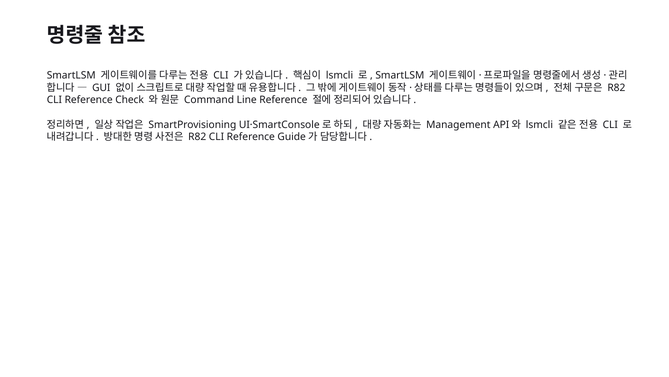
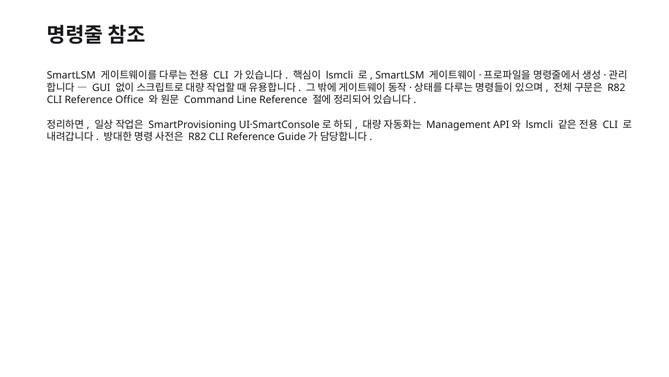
Check: Check -> Office
